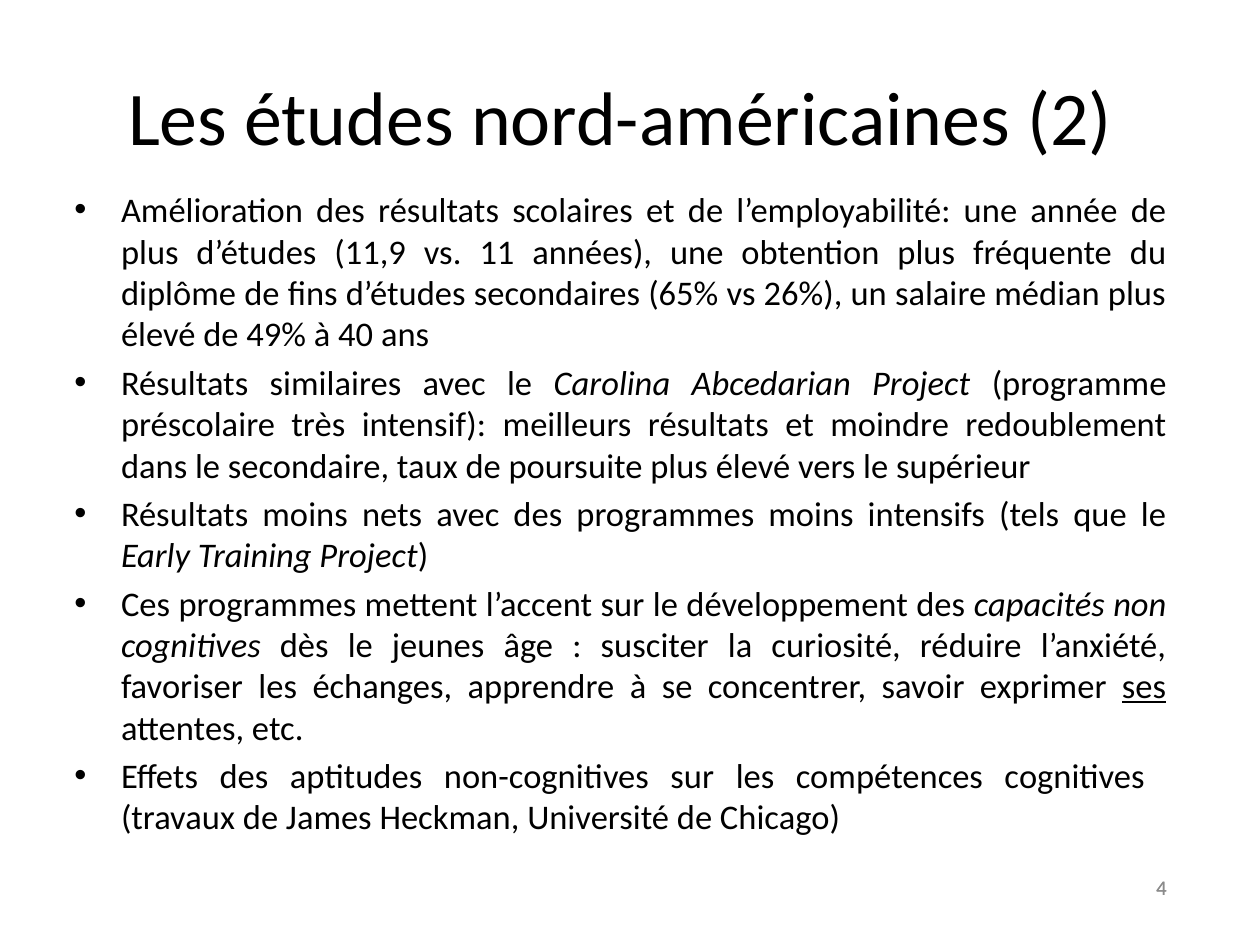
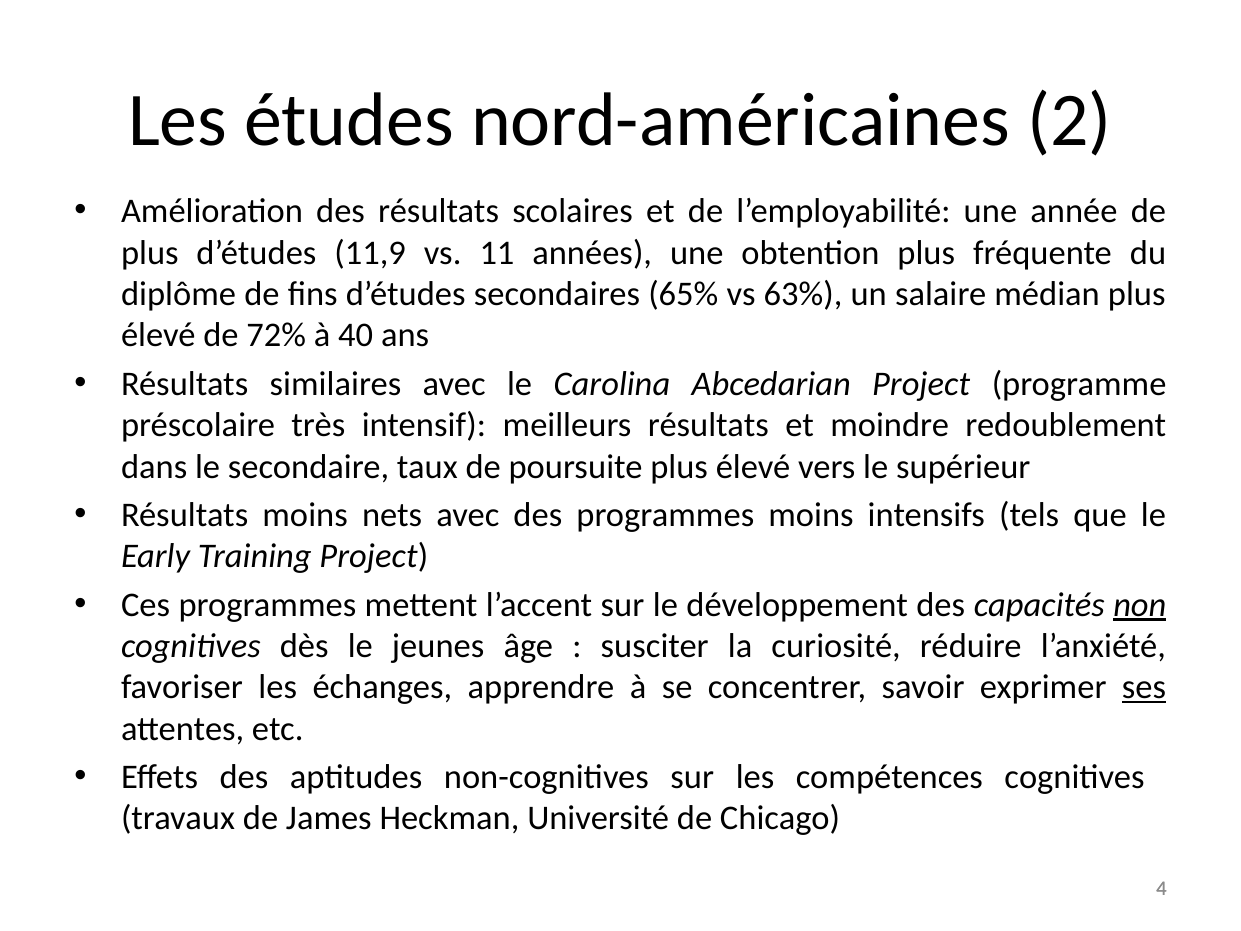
26%: 26% -> 63%
49%: 49% -> 72%
non underline: none -> present
